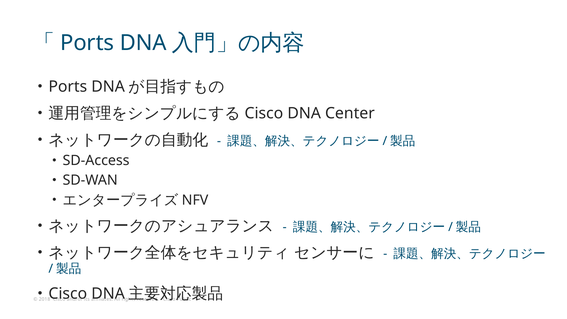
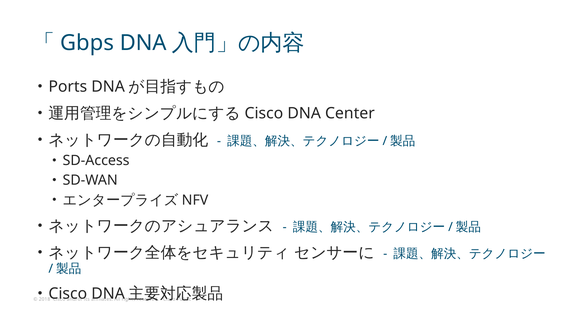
Ports at (87, 43): Ports -> Gbps
